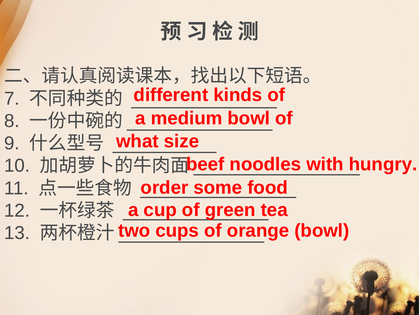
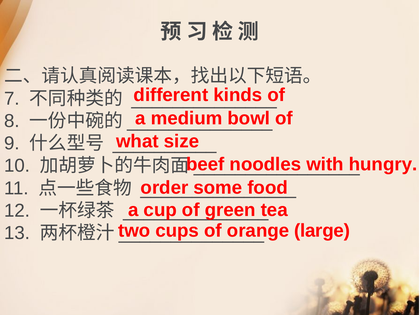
bowl at (322, 231): bowl -> large
